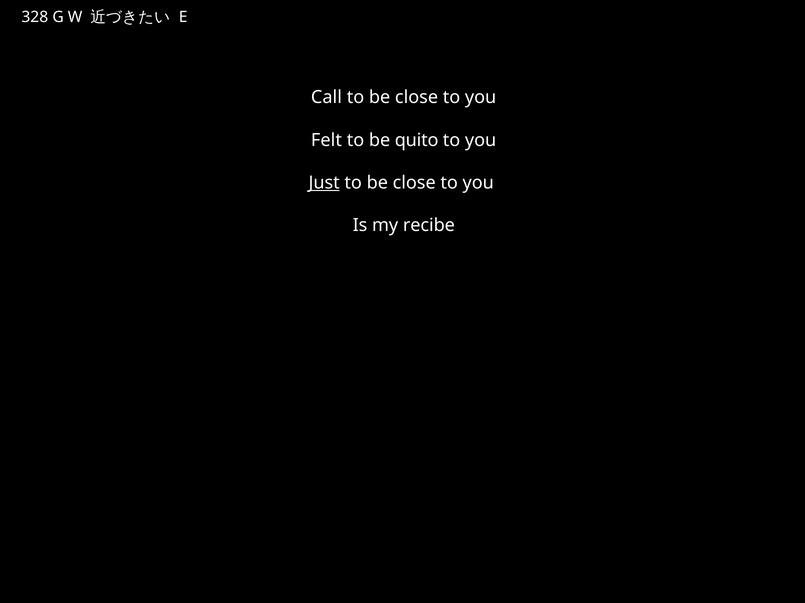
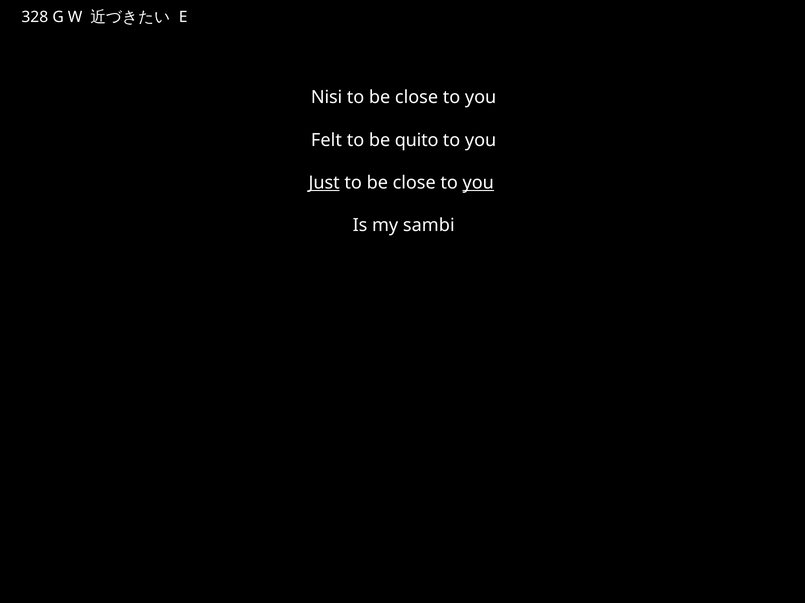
Call: Call -> Nisi
you at (478, 183) underline: none -> present
recibe: recibe -> sambi
